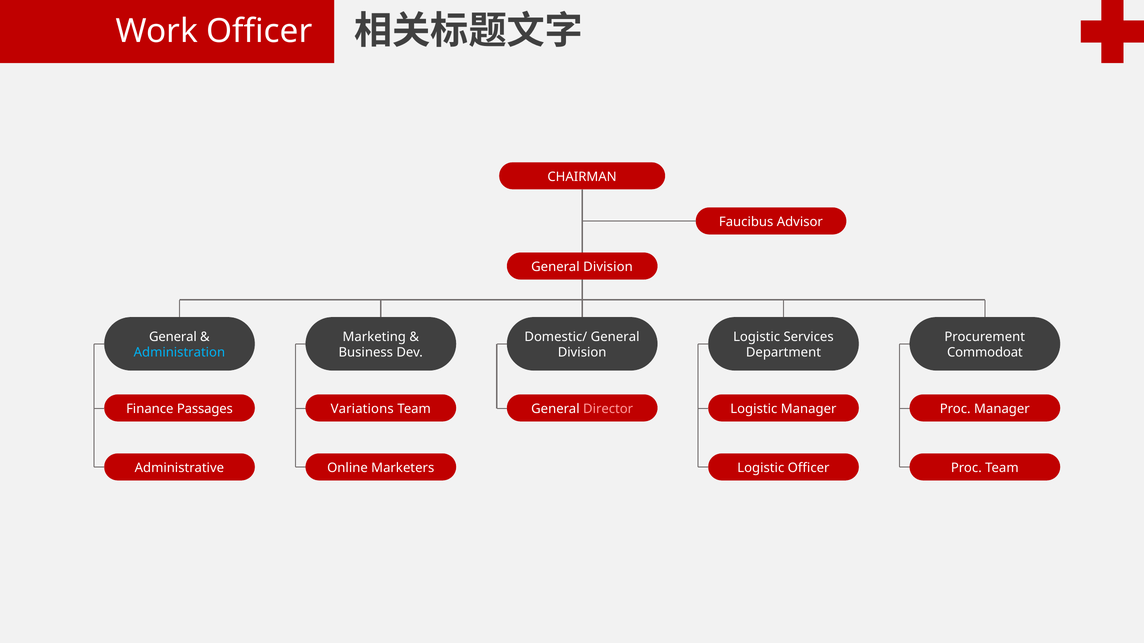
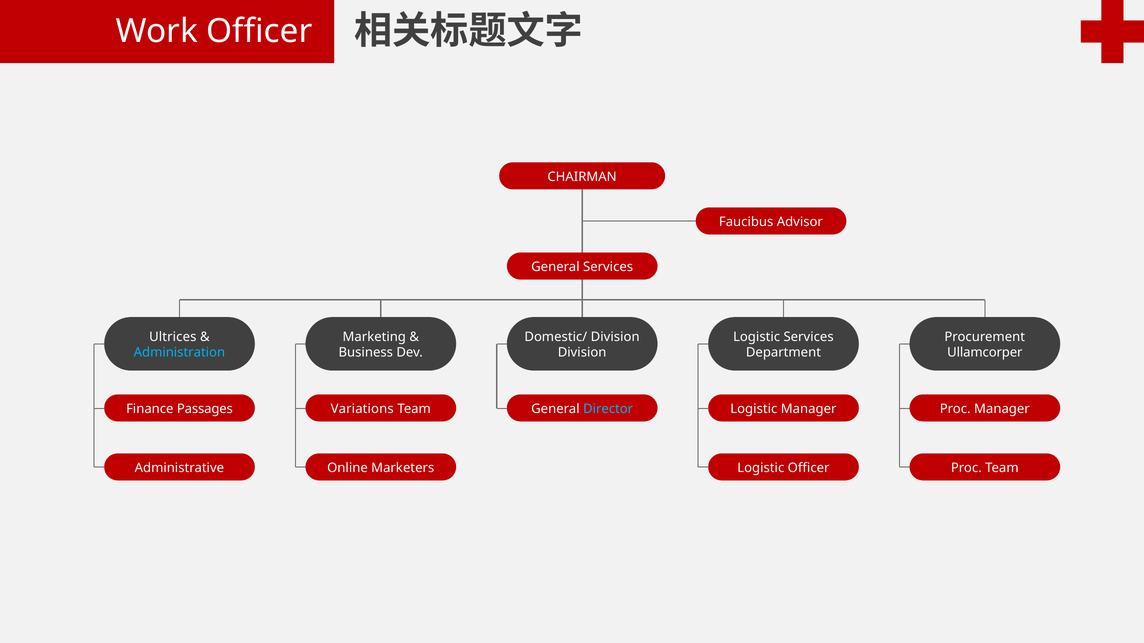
Division at (608, 267): Division -> Services
General at (173, 337): General -> Ultrices
Domestic/ General: General -> Division
Commodoat: Commodoat -> Ullamcorper
Director colour: pink -> light blue
